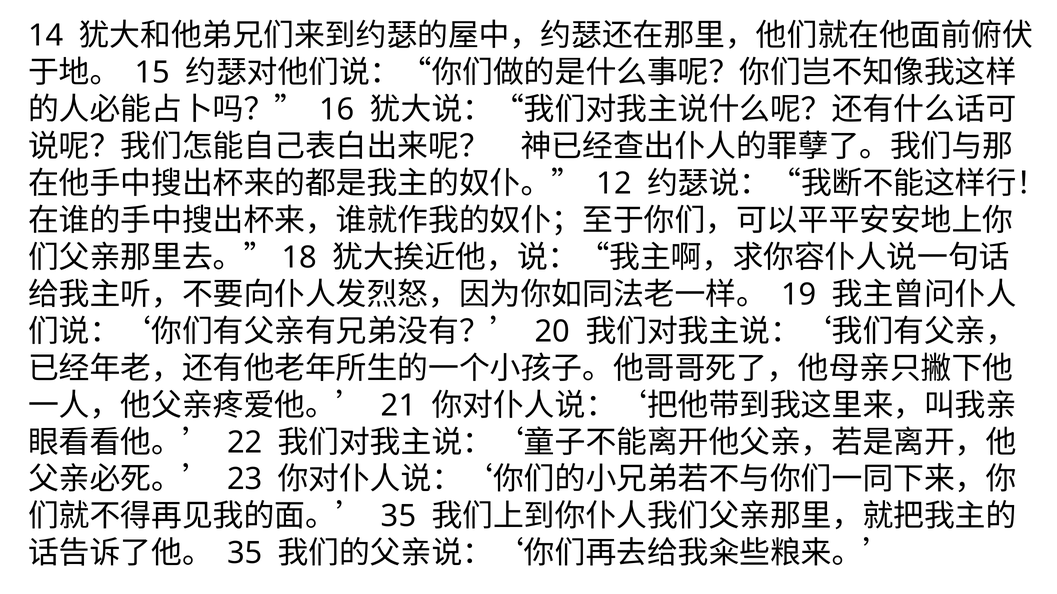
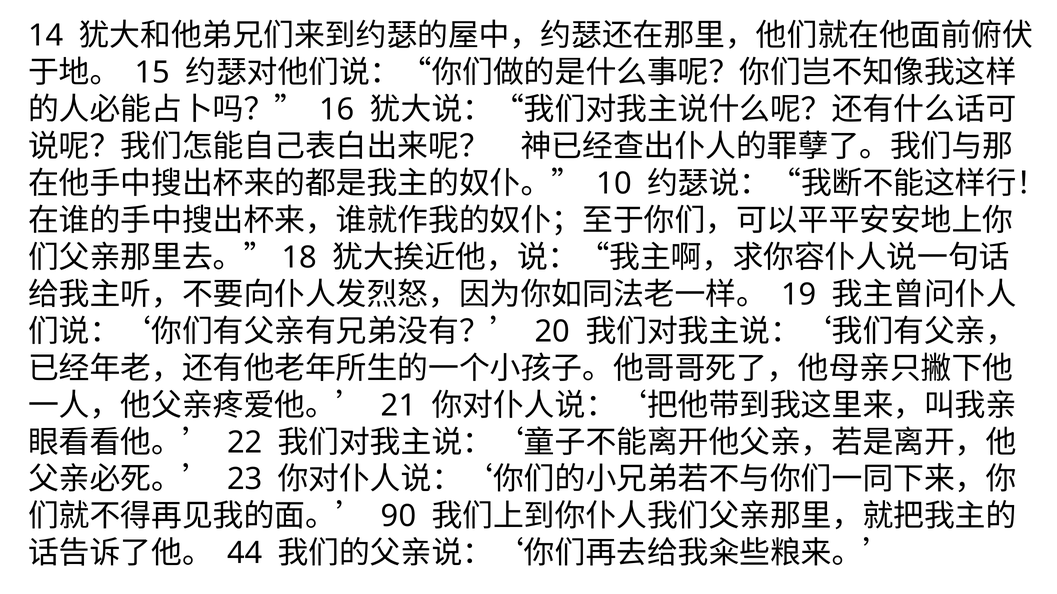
12: 12 -> 10
35 at (399, 517): 35 -> 90
35 at (245, 554): 35 -> 44
